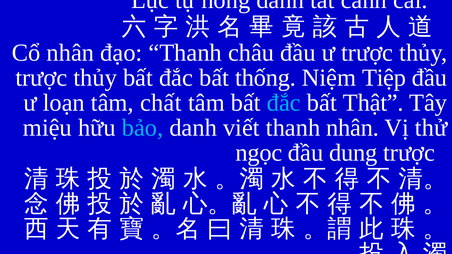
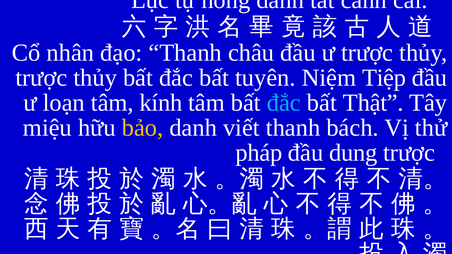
thống: thống -> tuyên
chất: chất -> kính
bảo colour: light blue -> yellow
thanh nhân: nhân -> bách
ngọc: ngọc -> pháp
